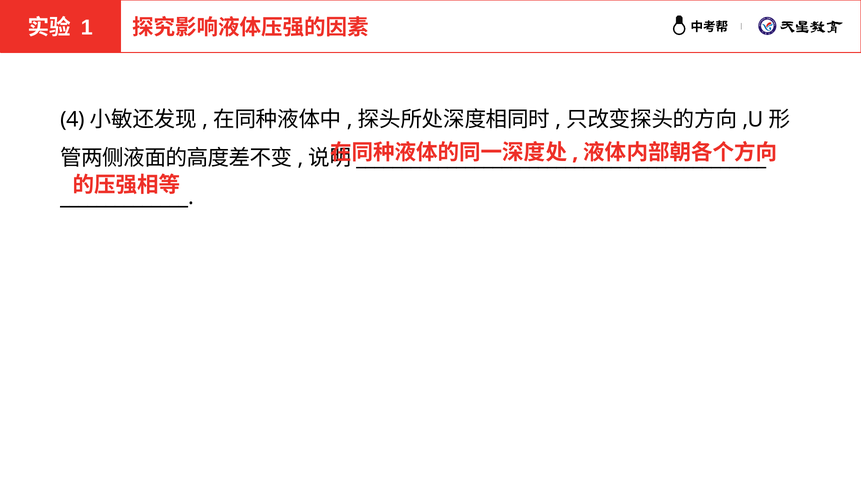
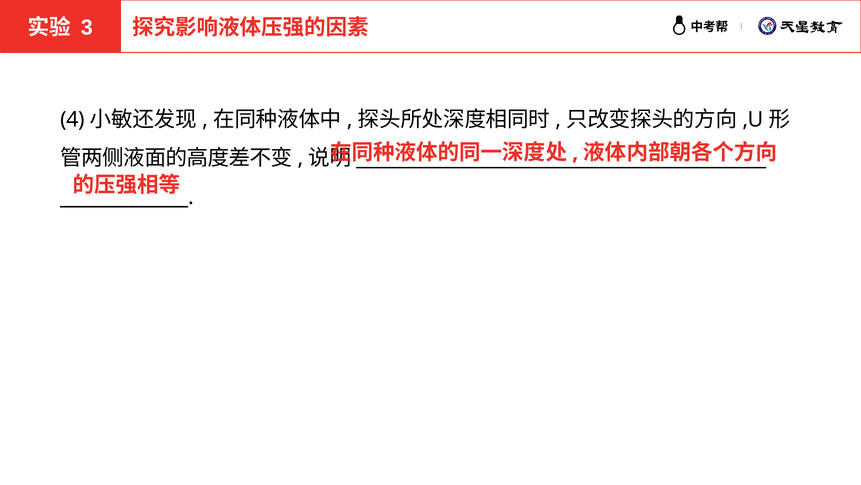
1: 1 -> 3
